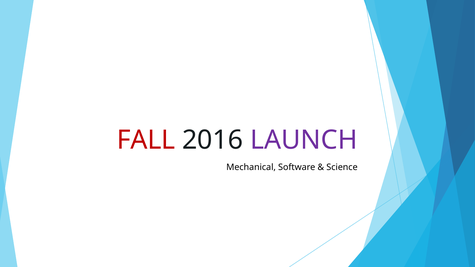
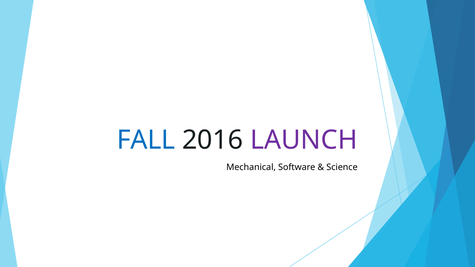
FALL colour: red -> blue
